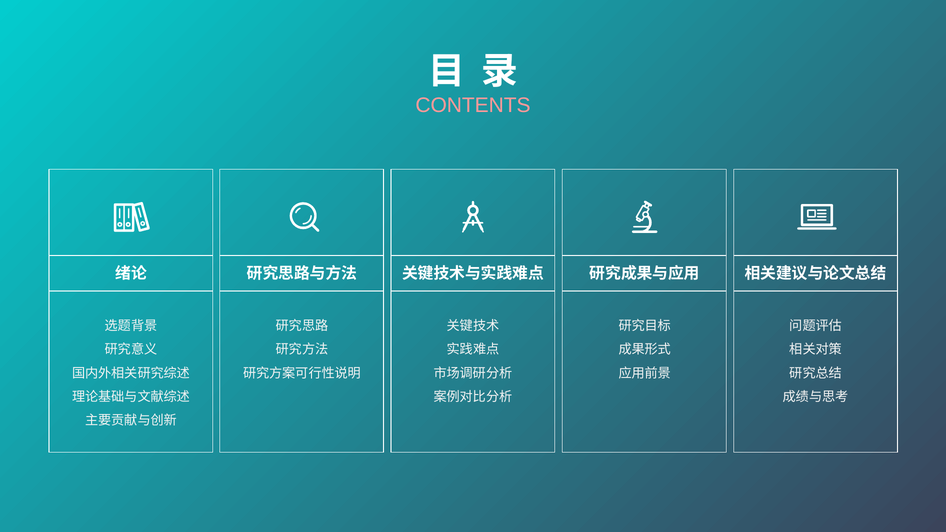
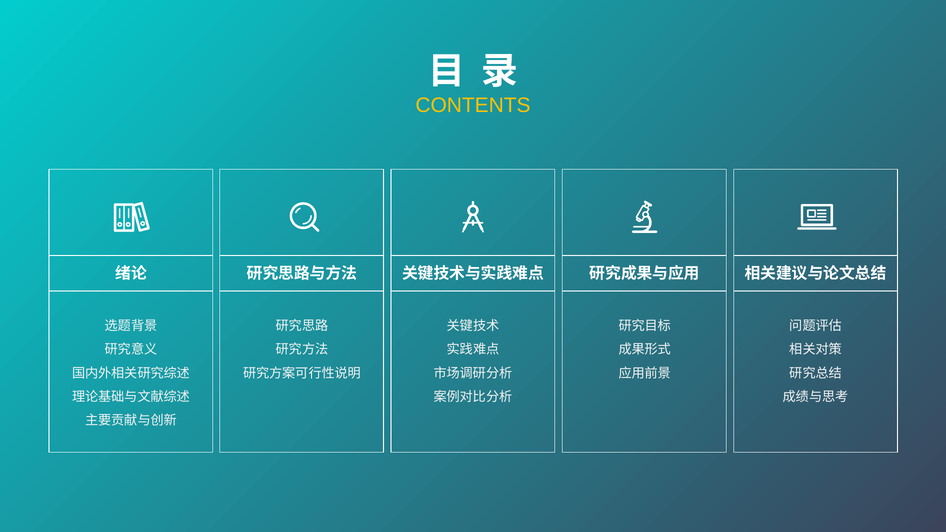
CONTENTS colour: pink -> yellow
